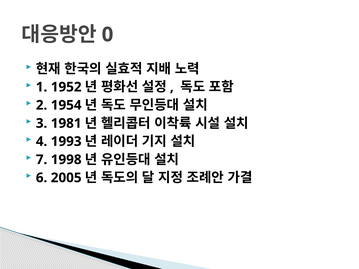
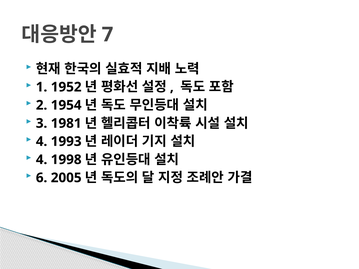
0: 0 -> 7
7 at (42, 160): 7 -> 4
